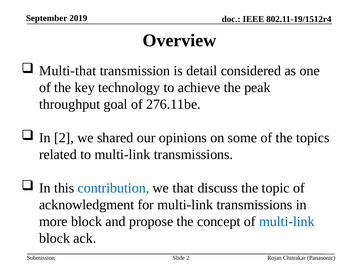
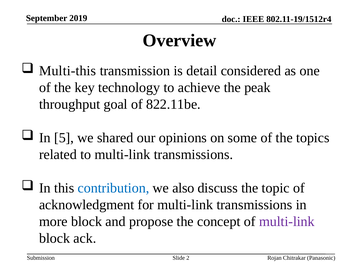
Multi-that: Multi-that -> Multi-this
276.11be: 276.11be -> 822.11be
In 2: 2 -> 5
that: that -> also
multi-link at (287, 222) colour: blue -> purple
